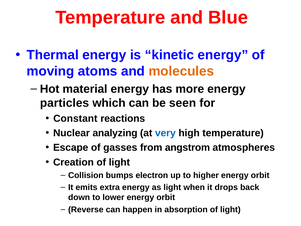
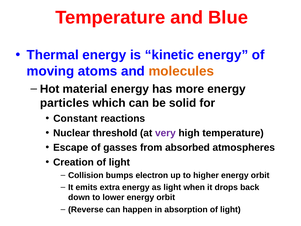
seen: seen -> solid
analyzing: analyzing -> threshold
very colour: blue -> purple
angstrom: angstrom -> absorbed
